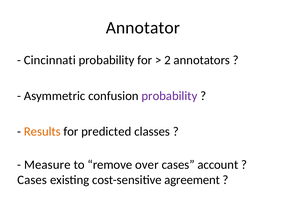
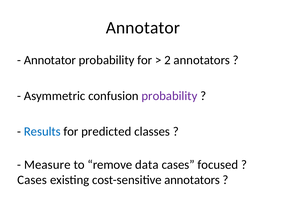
Cincinnati at (50, 60): Cincinnati -> Annotator
Results colour: orange -> blue
over: over -> data
account: account -> focused
cost-sensitive agreement: agreement -> annotators
